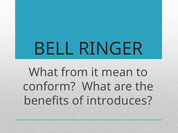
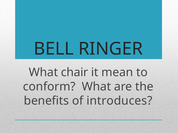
from: from -> chair
